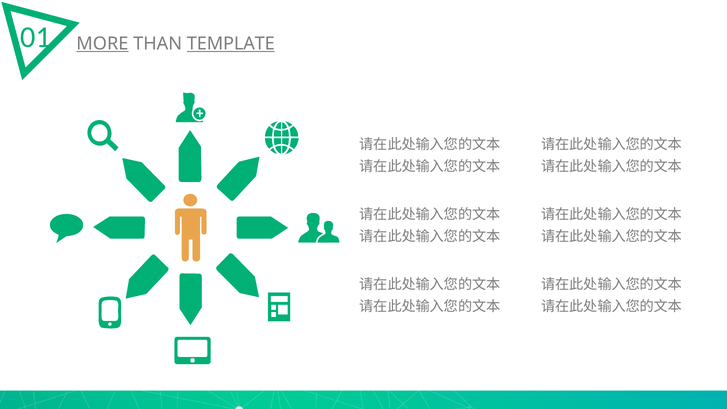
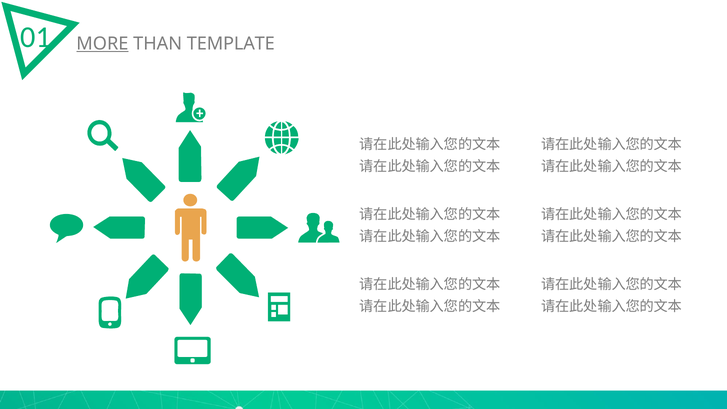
TEMPLATE underline: present -> none
